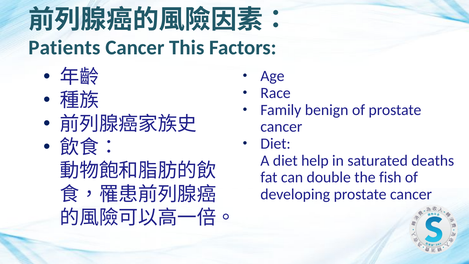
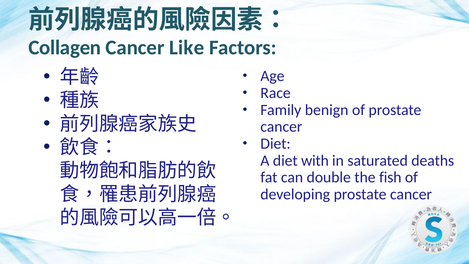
Patients: Patients -> Collagen
This: This -> Like
help: help -> with
